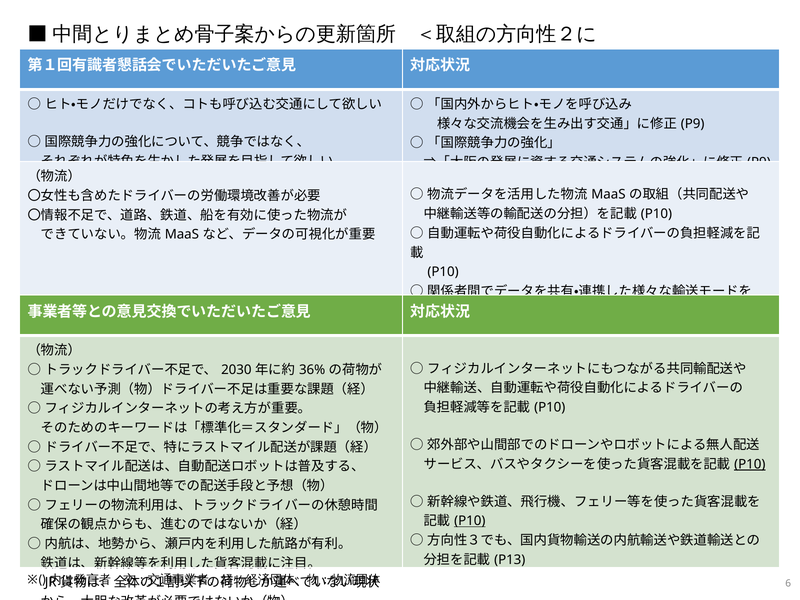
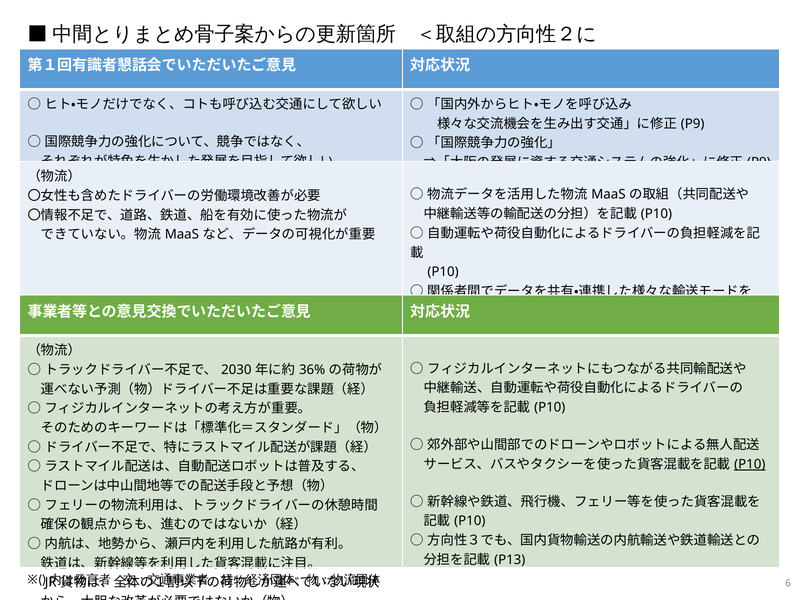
P10 at (470, 521) underline: present -> none
